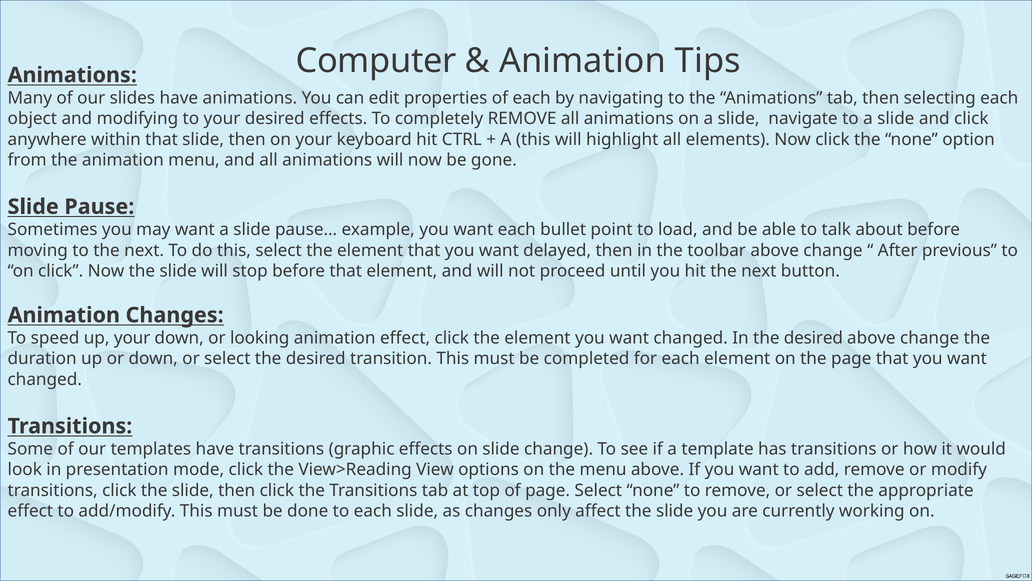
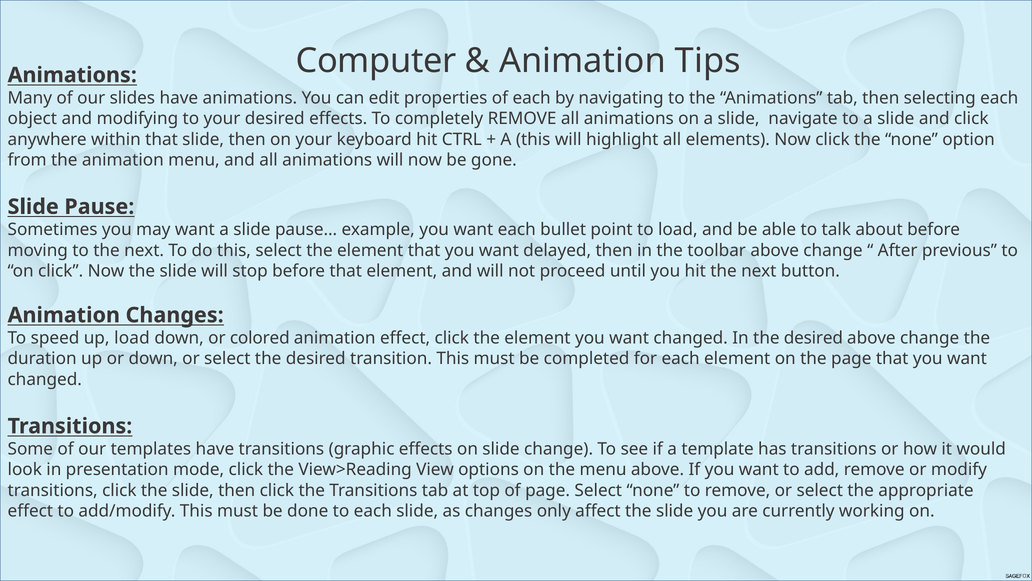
up your: your -> load
looking: looking -> colored
